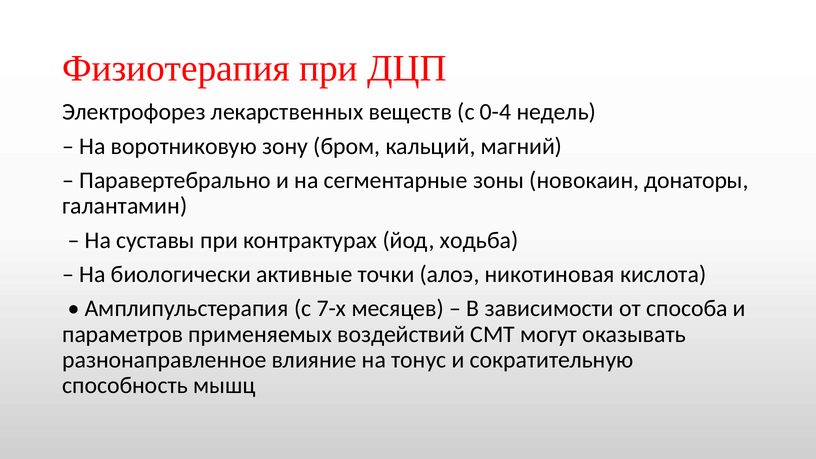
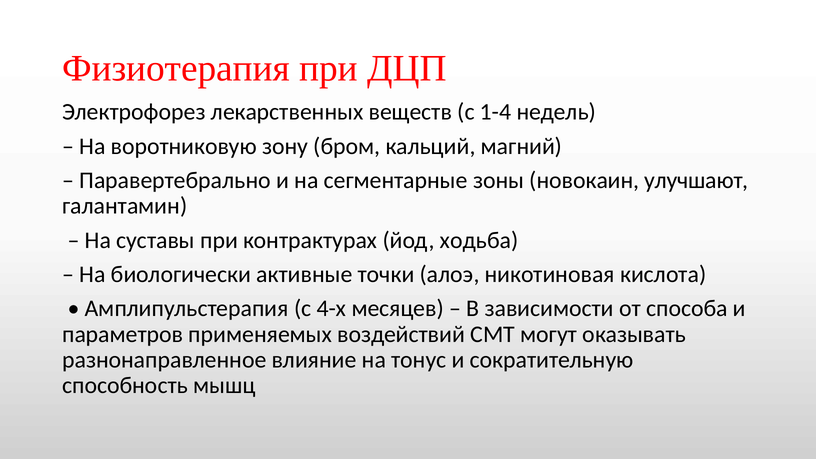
0-4: 0-4 -> 1-4
донаторы: донаторы -> улучшают
7-х: 7-х -> 4-х
